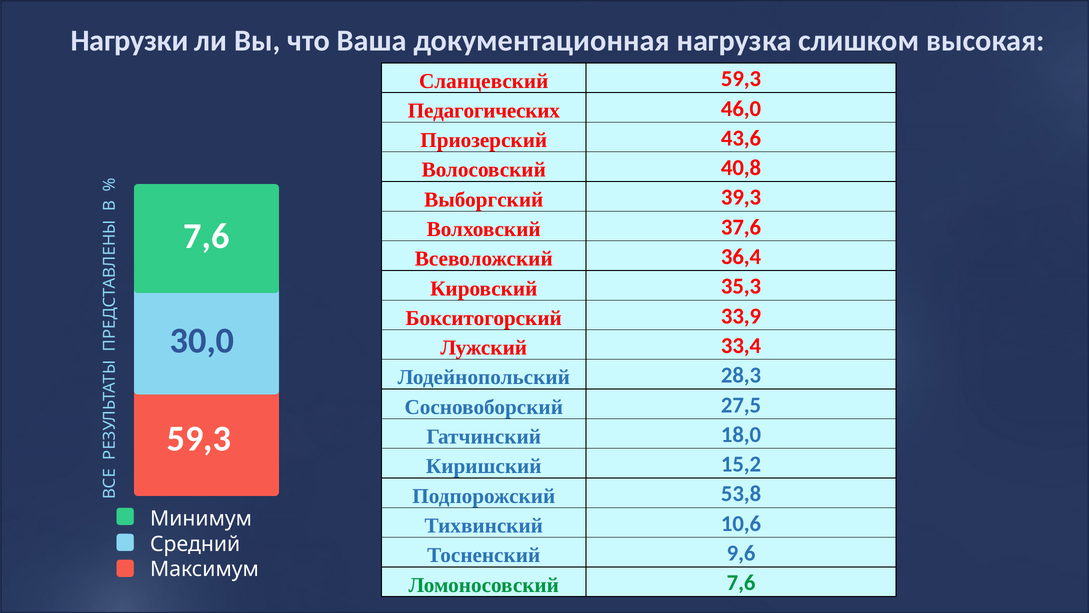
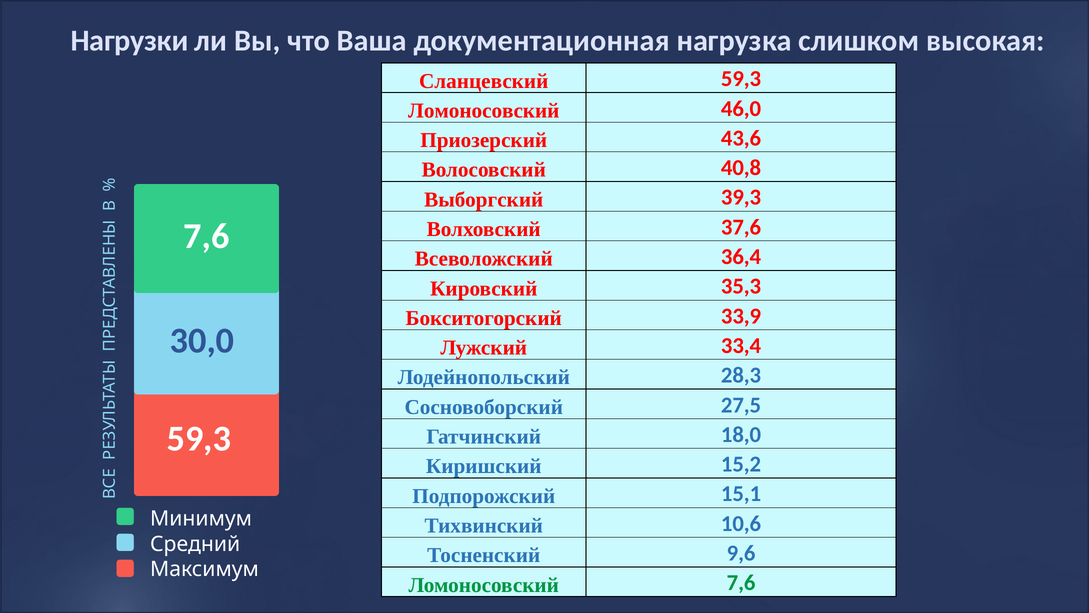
Педагогических at (484, 111): Педагогических -> Ломоносовский
53,8: 53,8 -> 15,1
